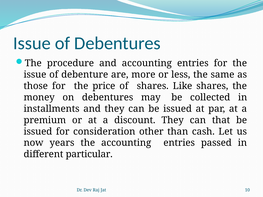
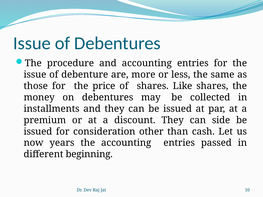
that: that -> side
particular: particular -> beginning
